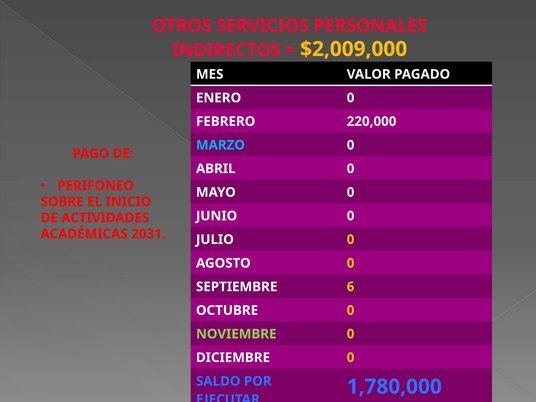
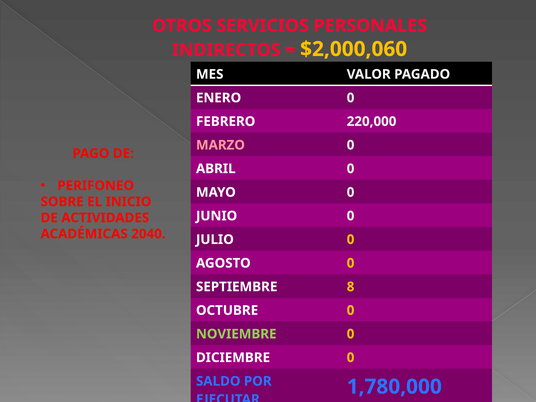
$2,009,000: $2,009,000 -> $2,000,060
MARZO colour: light blue -> pink
2031: 2031 -> 2040
6: 6 -> 8
